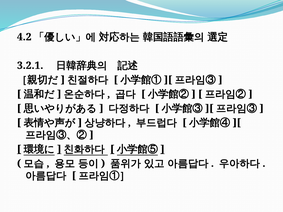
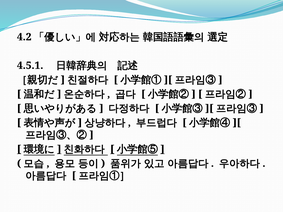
3.2.1: 3.2.1 -> 4.5.1
